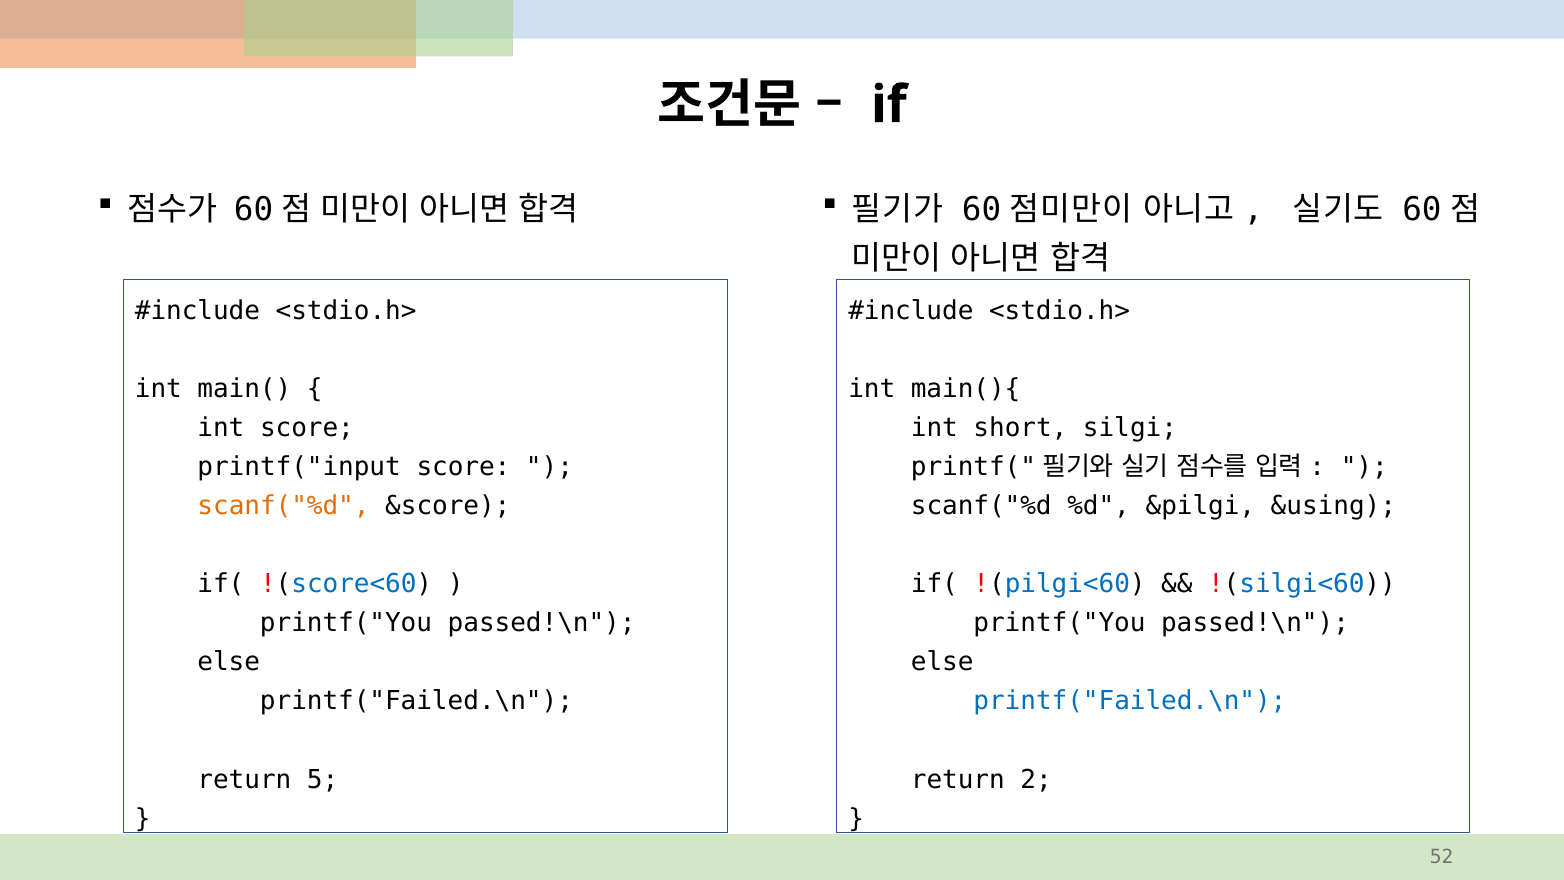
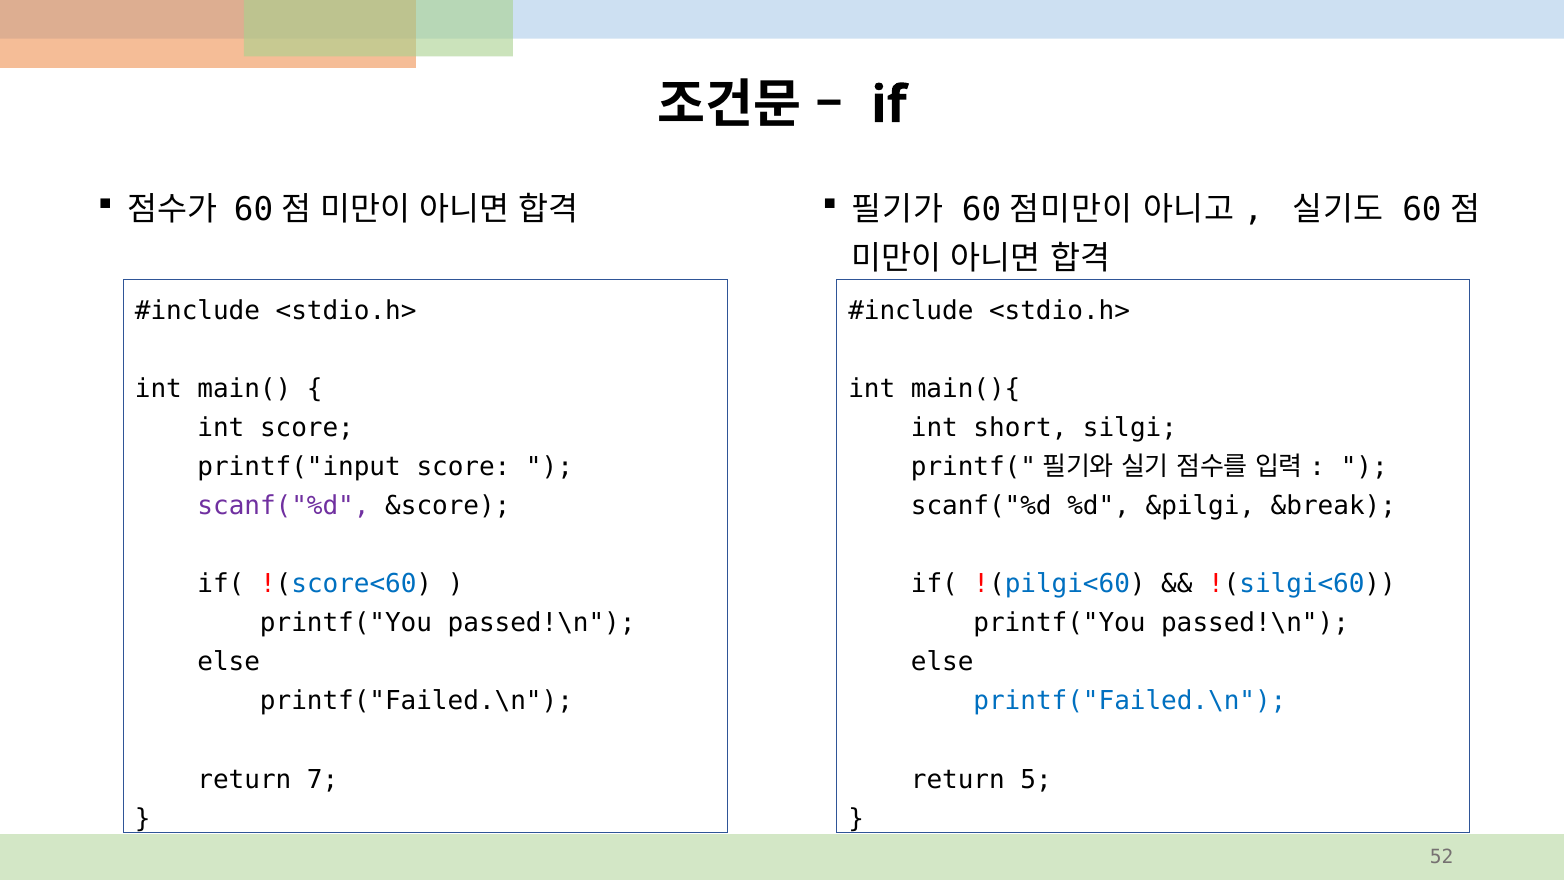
scanf("%d at (284, 506) colour: orange -> purple
&using: &using -> &break
5: 5 -> 7
2: 2 -> 5
